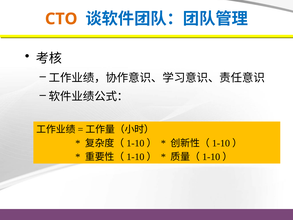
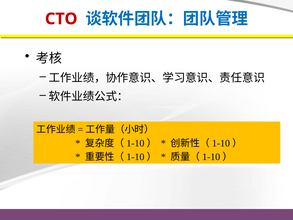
CTO colour: orange -> red
